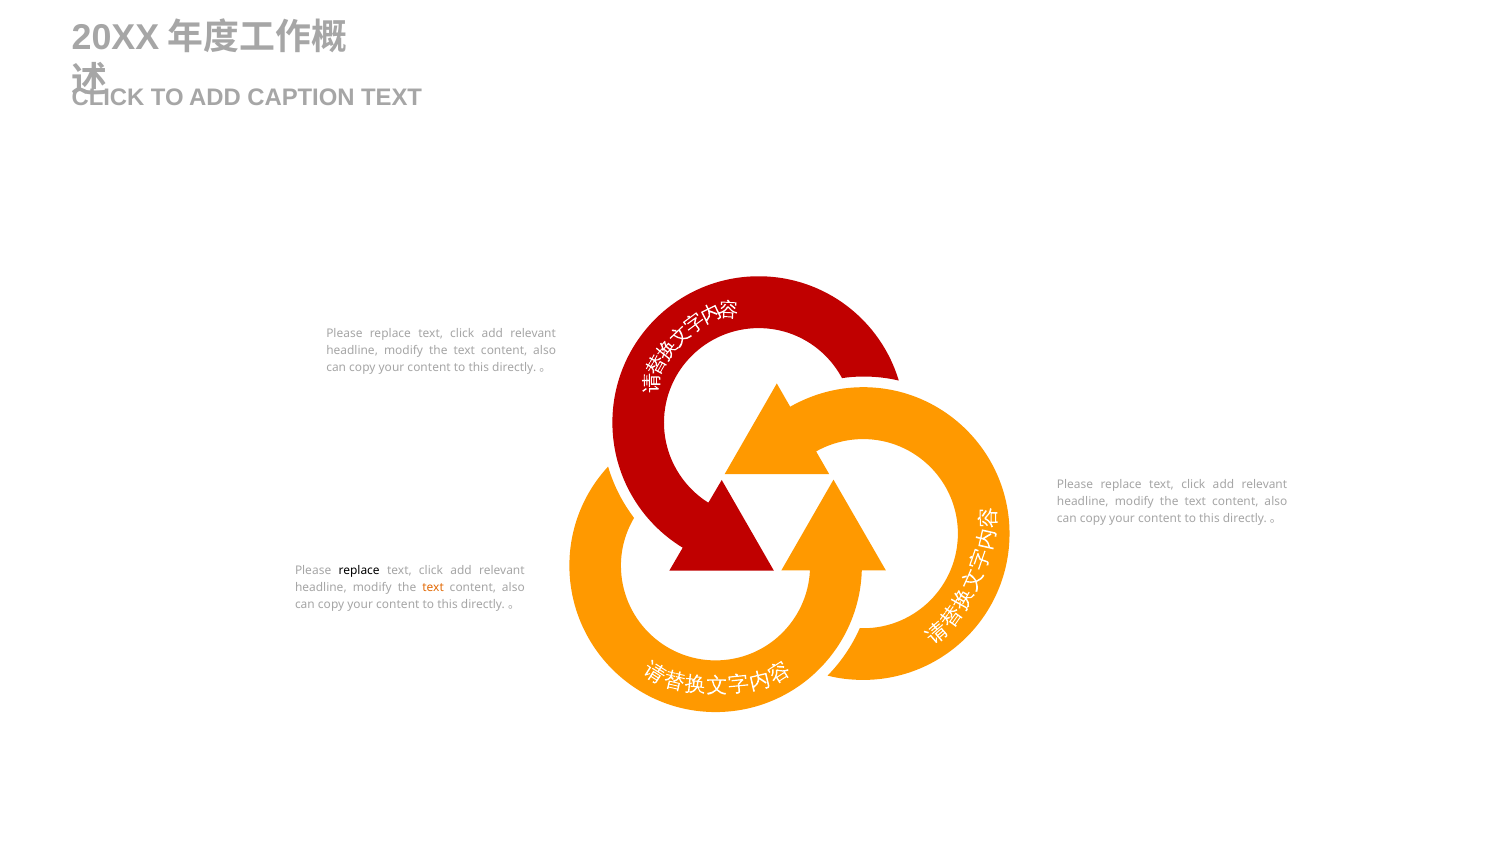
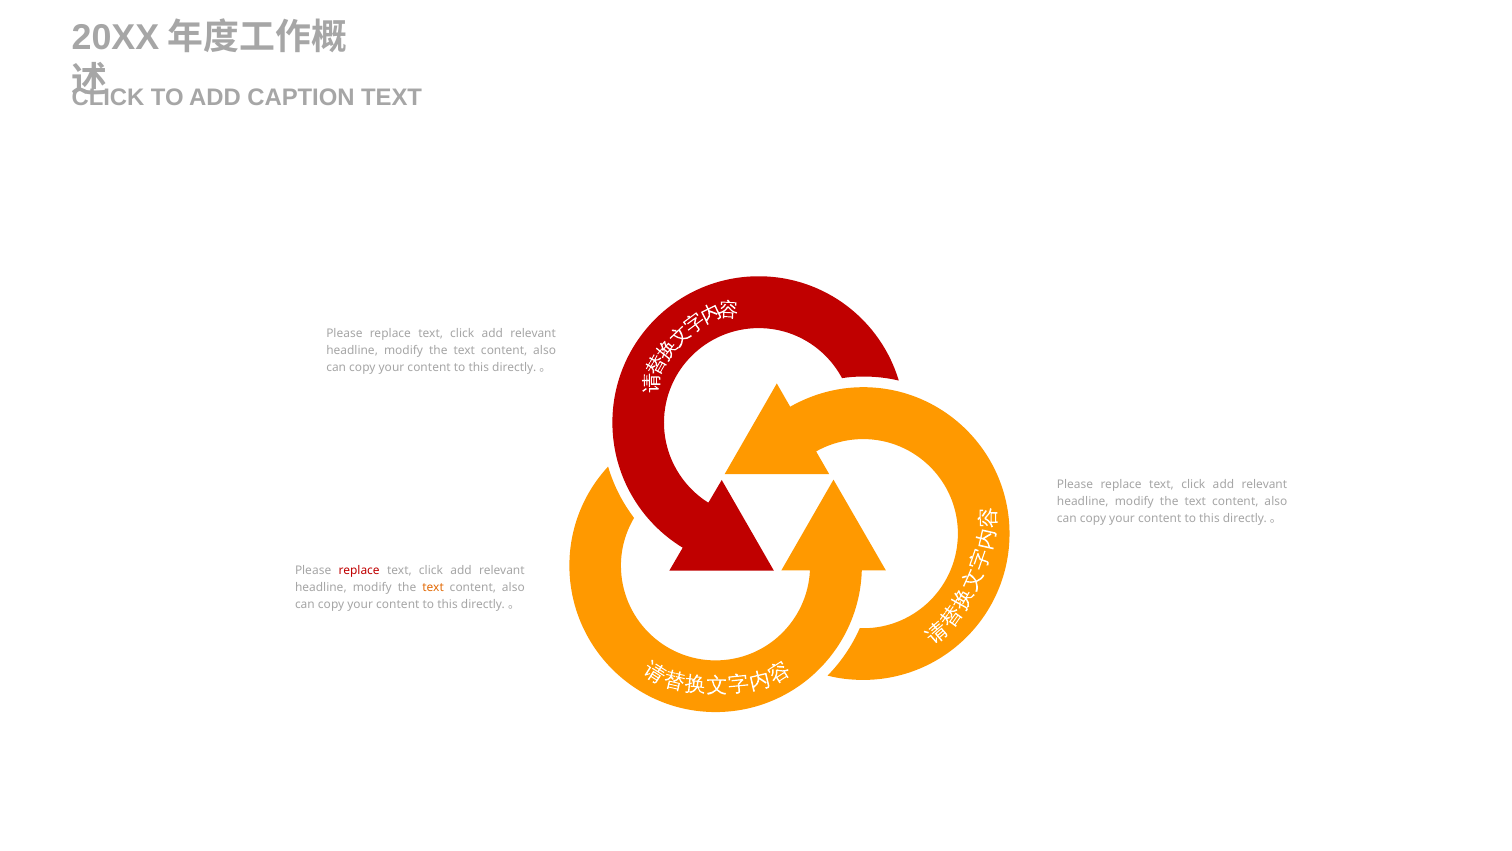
replace at (359, 570) colour: black -> red
